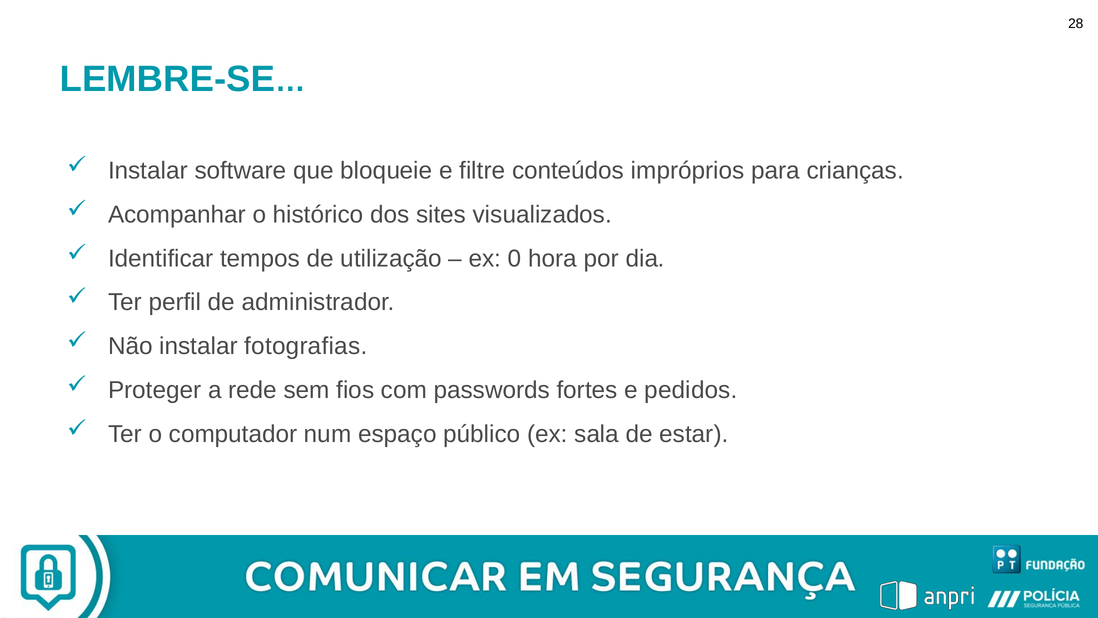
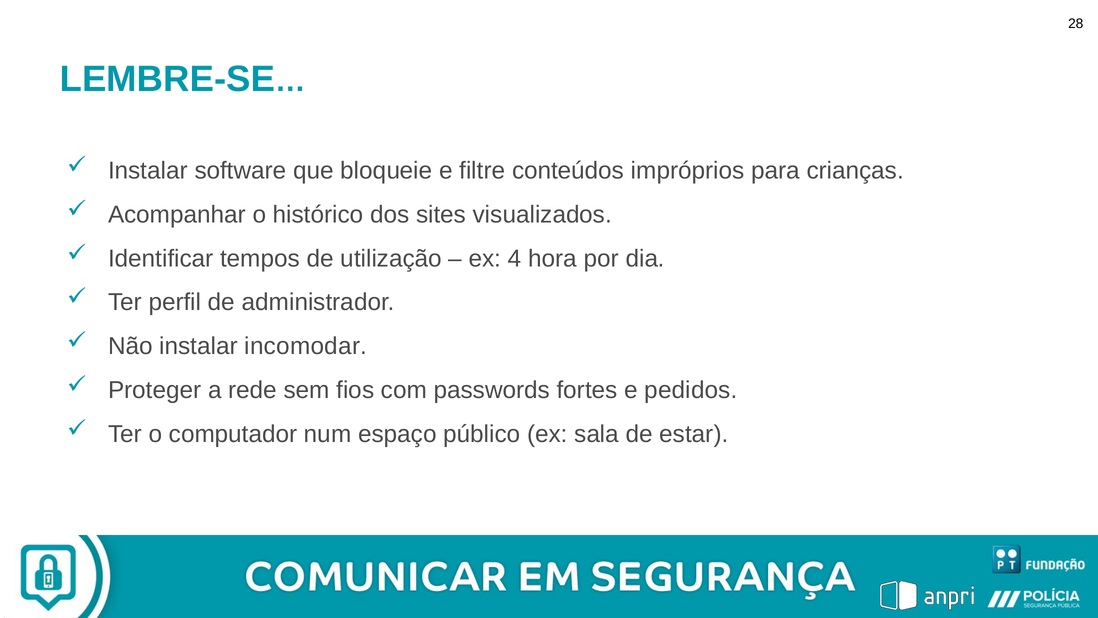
0: 0 -> 4
fotografias: fotografias -> incomodar
